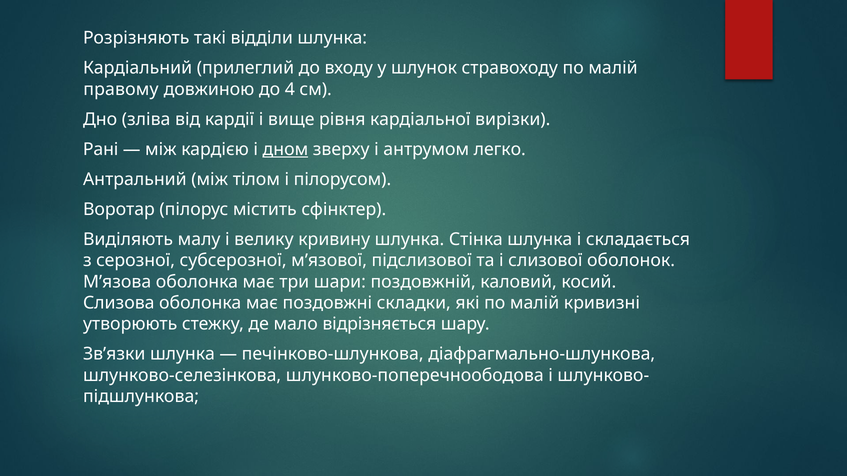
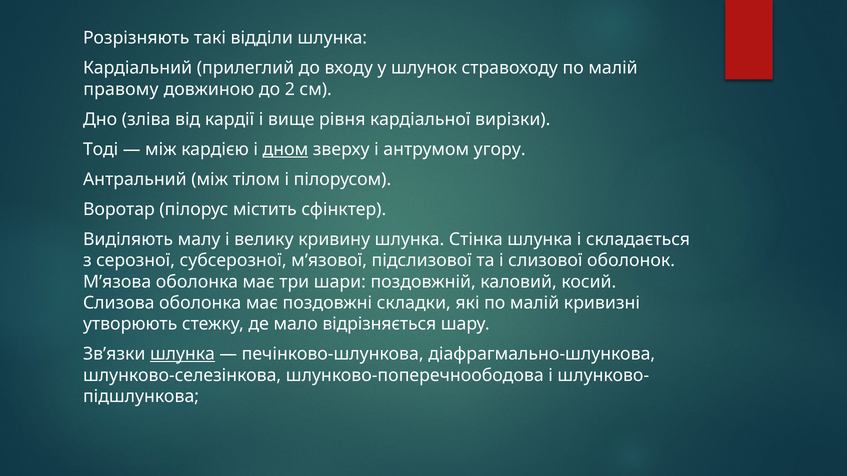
4: 4 -> 2
Рані: Рані -> Тоді
легко: легко -> угору
шлунка at (182, 354) underline: none -> present
